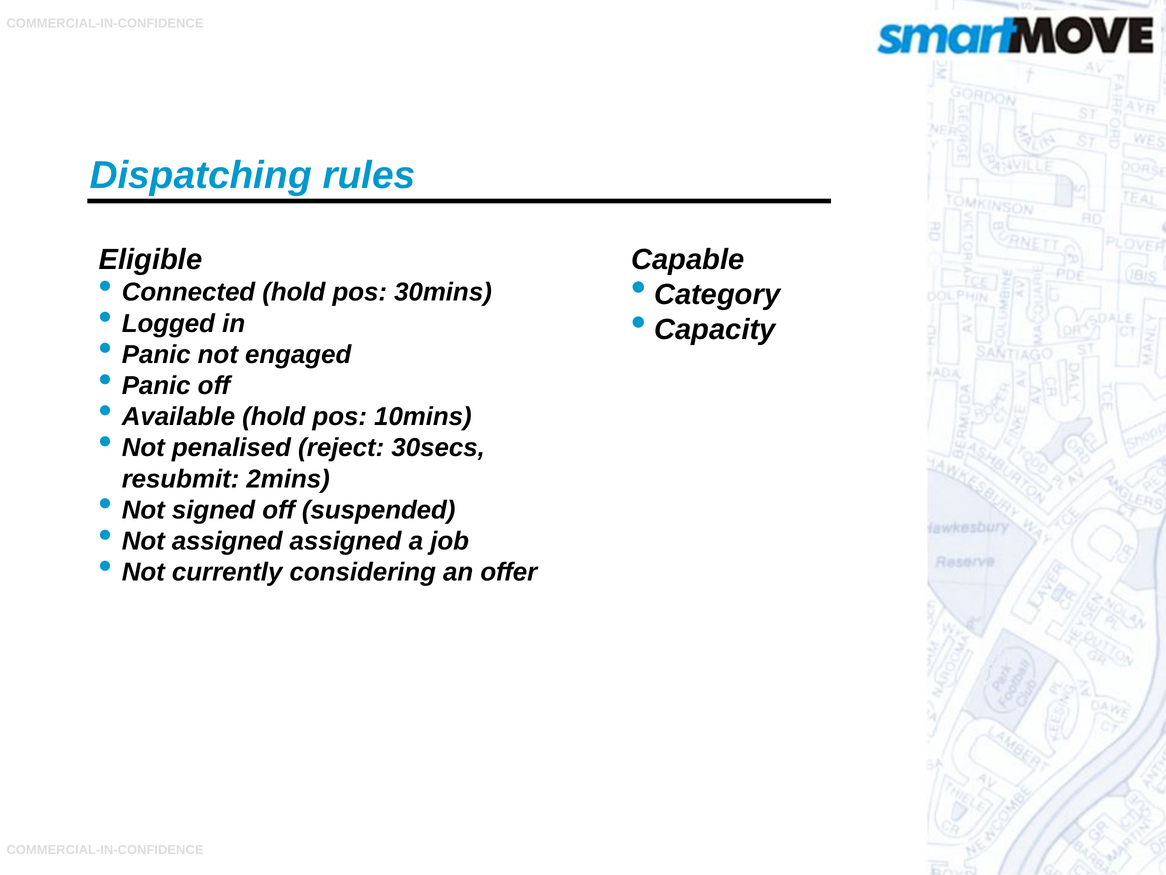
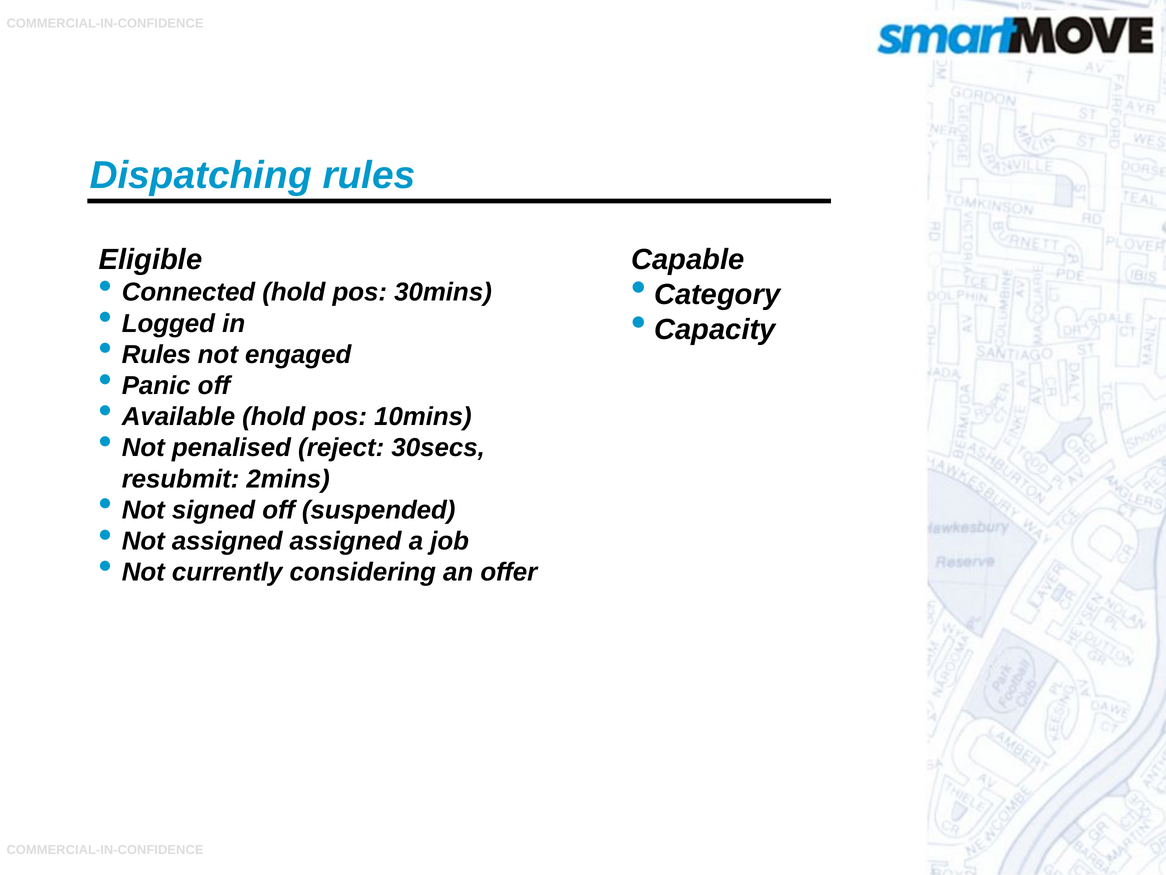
Panic at (156, 354): Panic -> Rules
